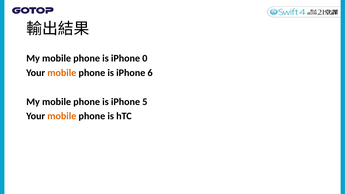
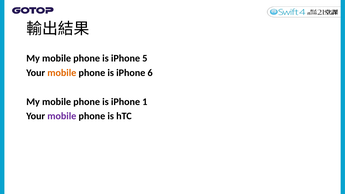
0: 0 -> 5
5: 5 -> 1
mobile at (62, 116) colour: orange -> purple
